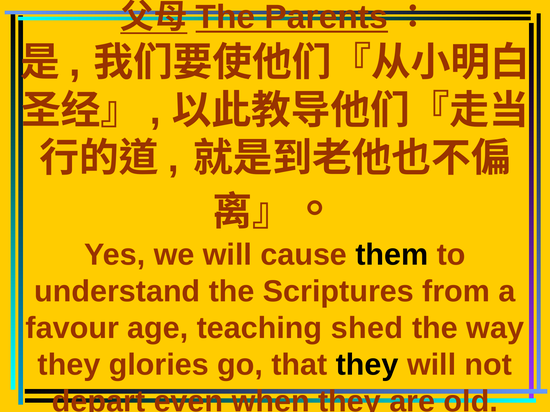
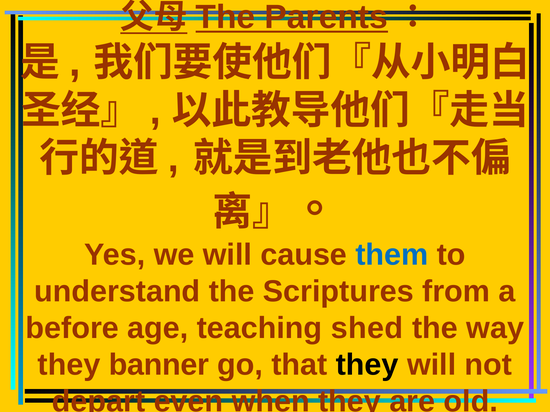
them colour: black -> blue
favour: favour -> before
glories: glories -> banner
